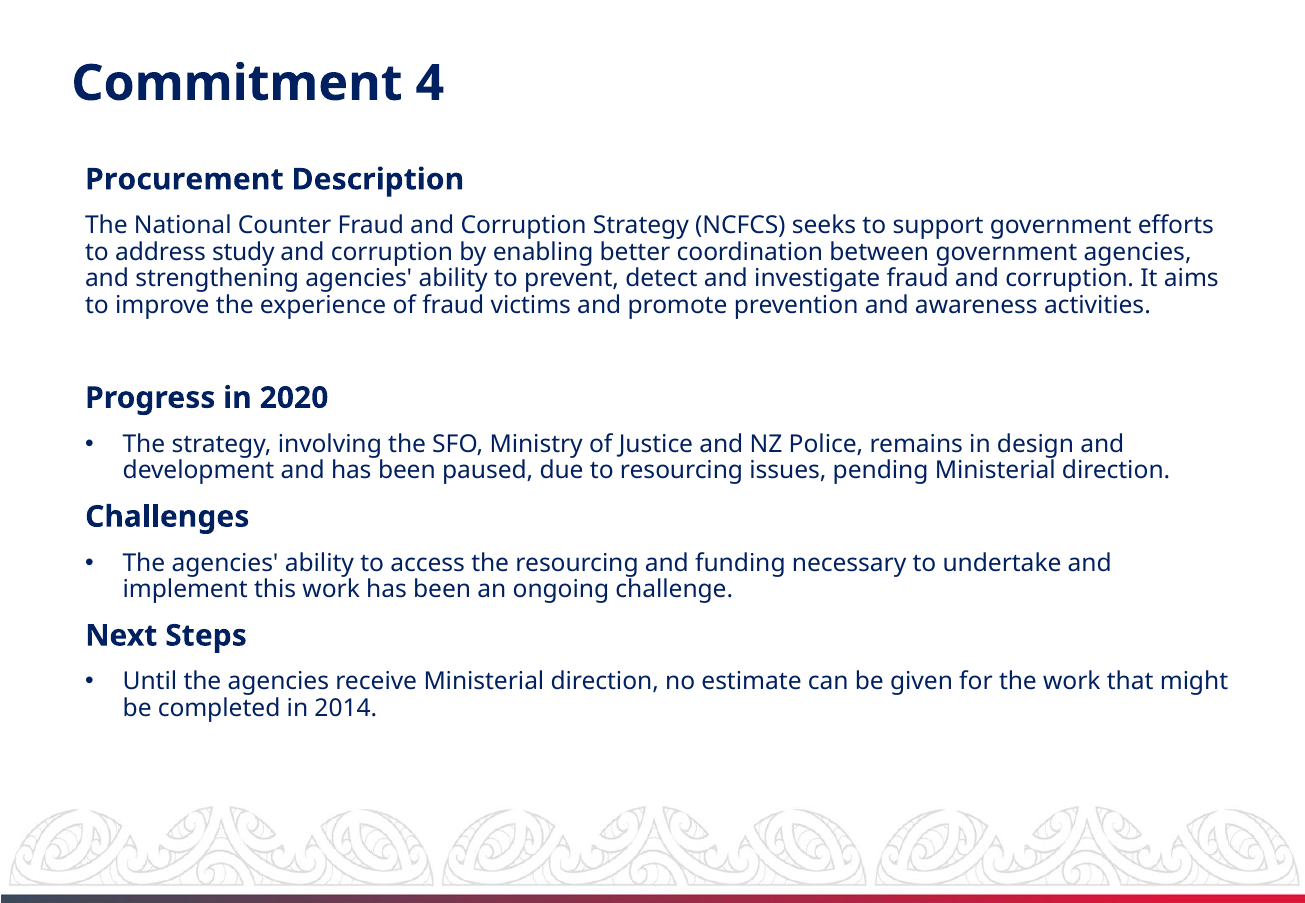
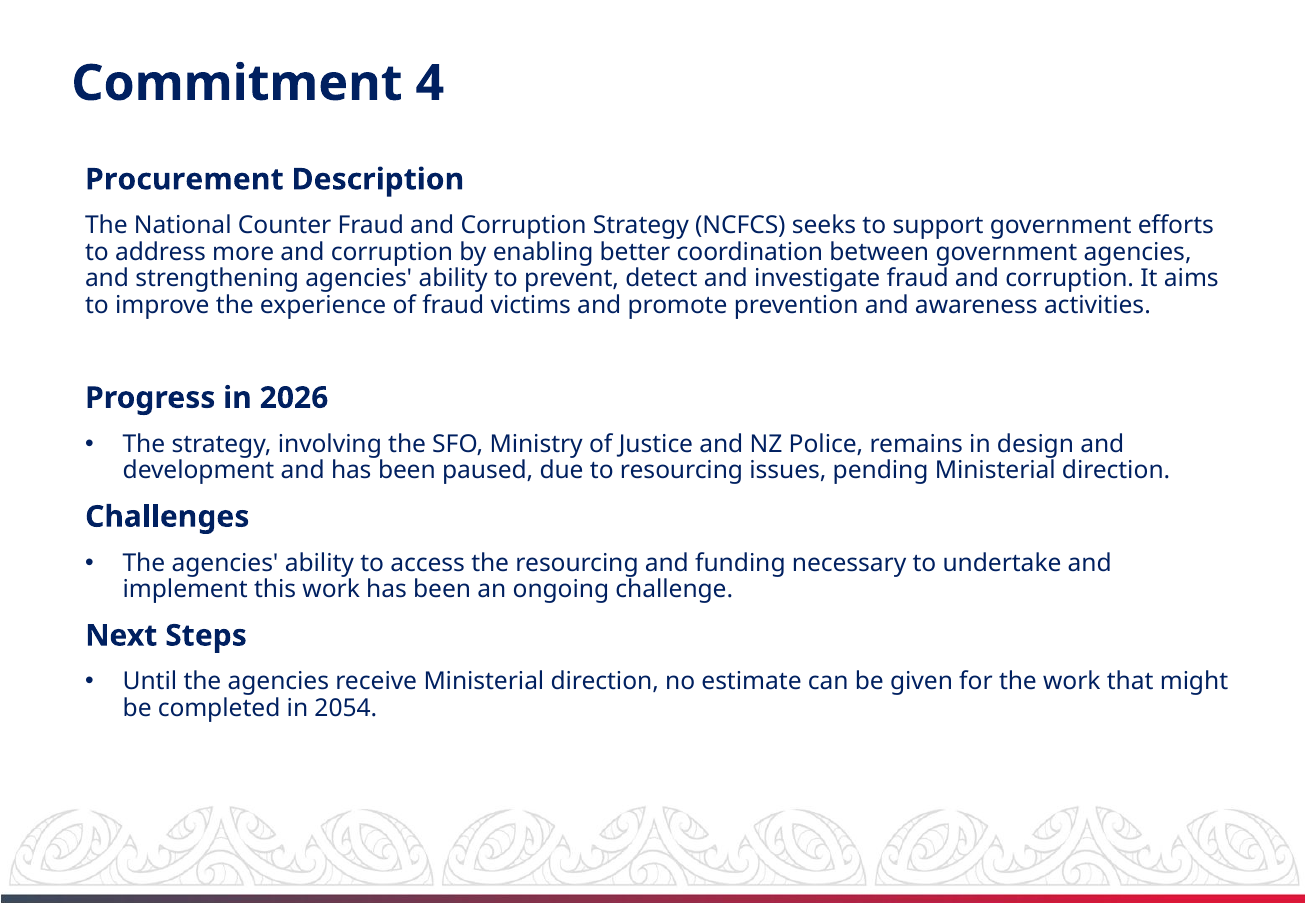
study: study -> more
2020: 2020 -> 2026
2014: 2014 -> 2054
